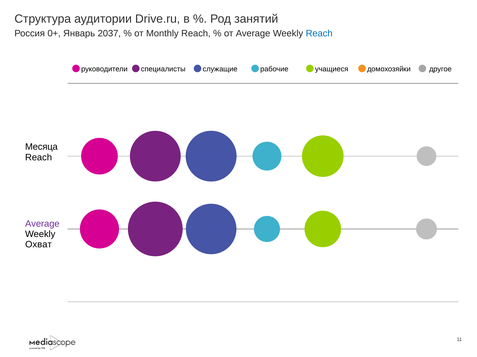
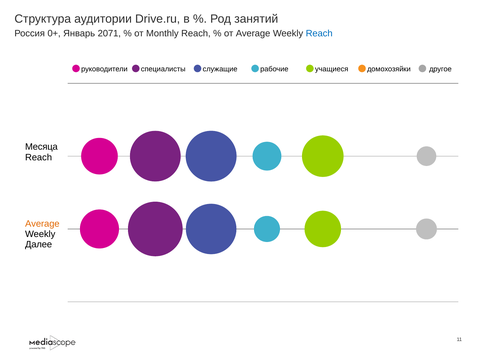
2037: 2037 -> 2071
Average at (42, 224) colour: purple -> orange
Охват: Охват -> Далее
